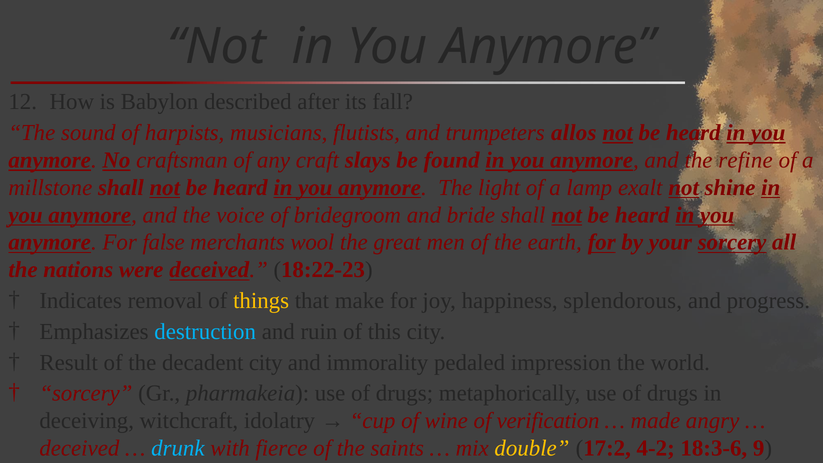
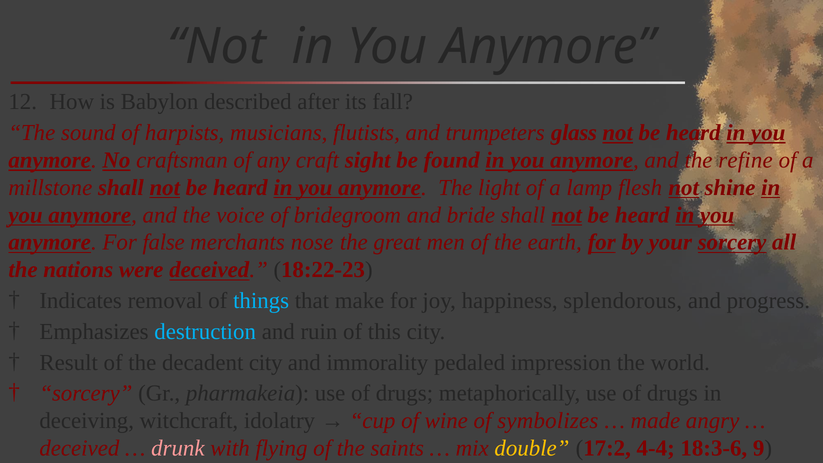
allos: allos -> glass
slays: slays -> sight
exalt: exalt -> flesh
wool: wool -> nose
things colour: yellow -> light blue
verification: verification -> symbolizes
drunk colour: light blue -> pink
fierce: fierce -> flying
4-2: 4-2 -> 4-4
